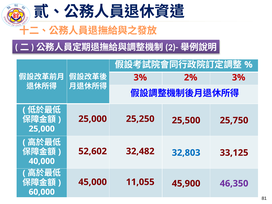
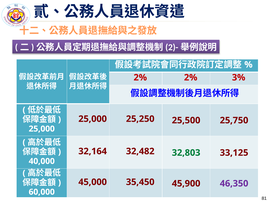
3% at (140, 77): 3% -> 2%
52,602: 52,602 -> 32,164
32,803 colour: blue -> green
11,055: 11,055 -> 35,450
